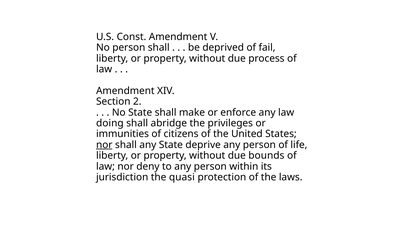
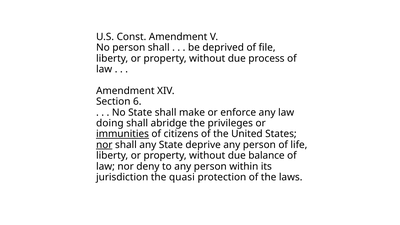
fail: fail -> file
2: 2 -> 6
immunities underline: none -> present
bounds: bounds -> balance
